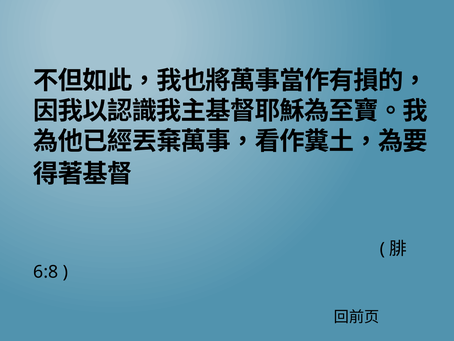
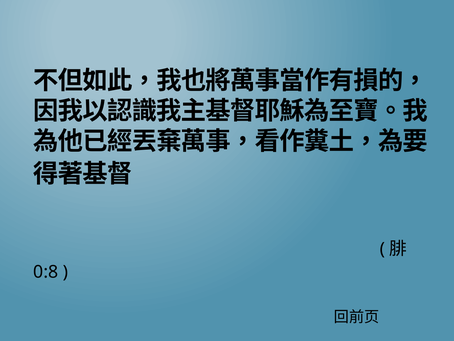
6:8: 6:8 -> 0:8
